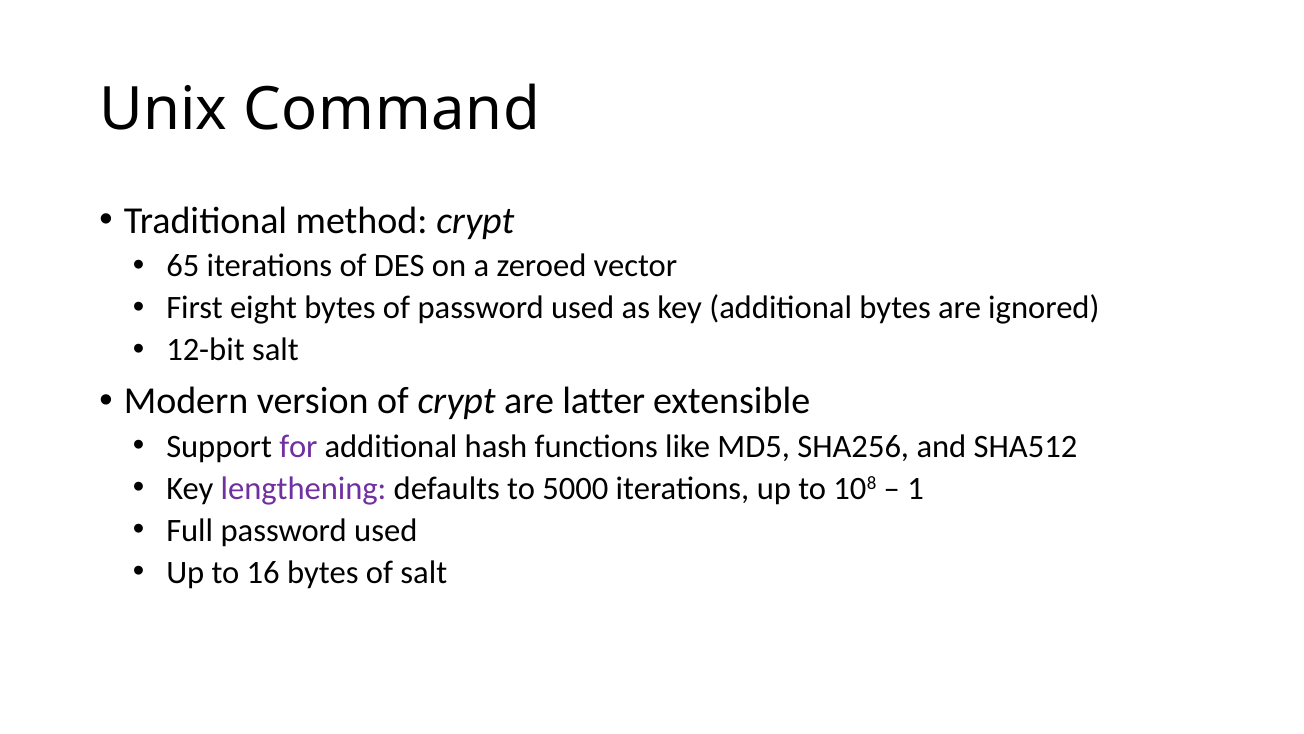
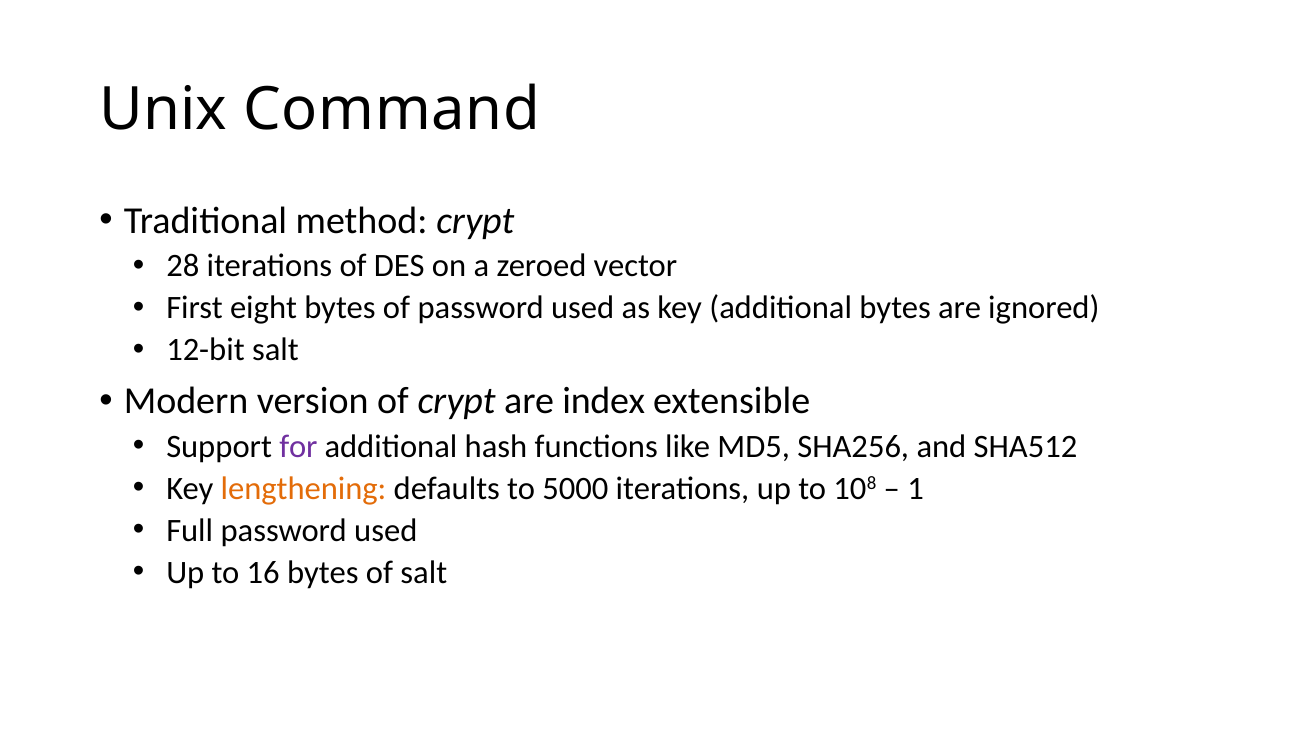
65: 65 -> 28
latter: latter -> index
lengthening colour: purple -> orange
